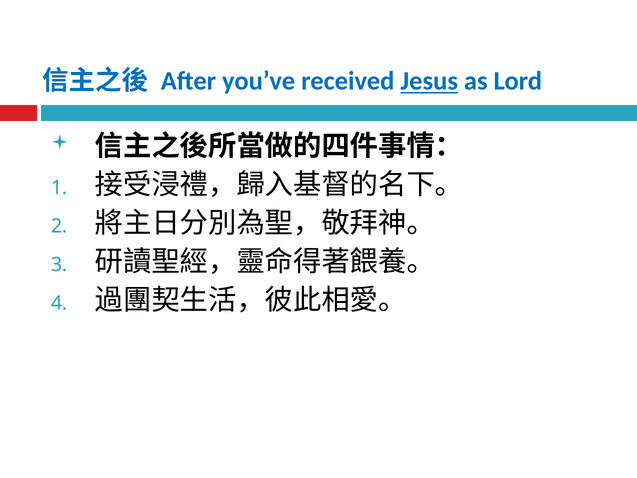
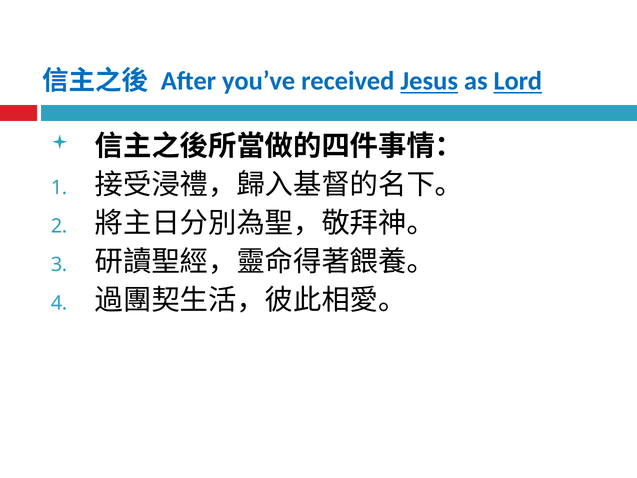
Lord underline: none -> present
